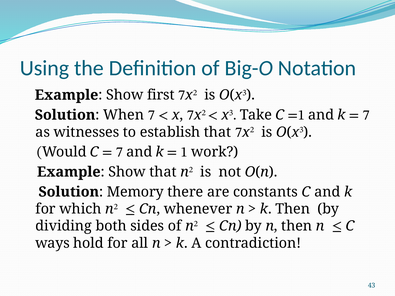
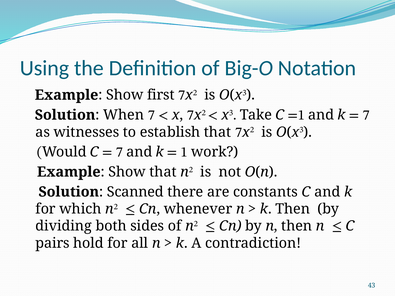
Memory: Memory -> Scanned
ways: ways -> pairs
